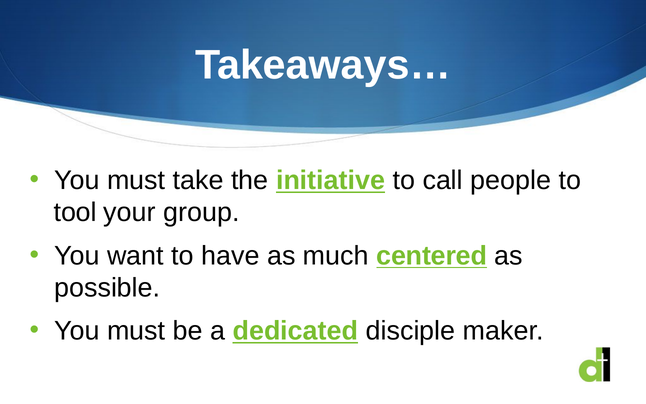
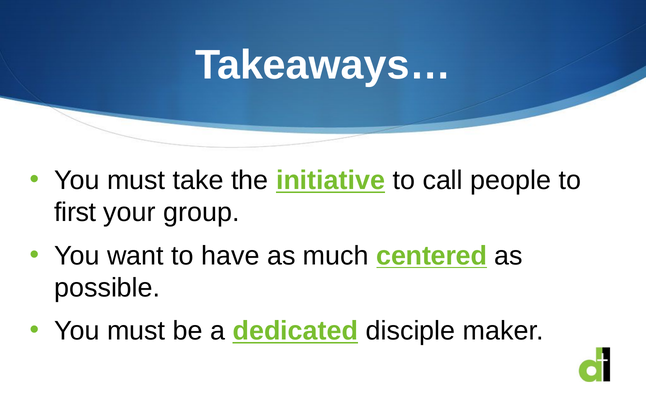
tool: tool -> first
